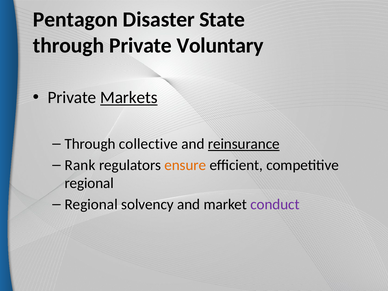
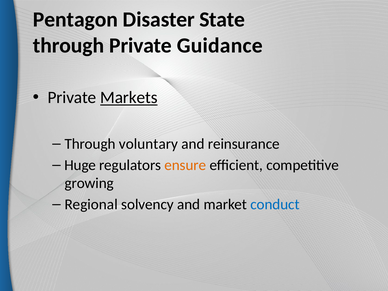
Voluntary: Voluntary -> Guidance
collective: collective -> voluntary
reinsurance underline: present -> none
Rank: Rank -> Huge
regional at (89, 183): regional -> growing
conduct colour: purple -> blue
